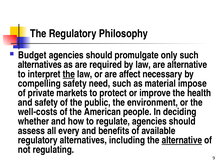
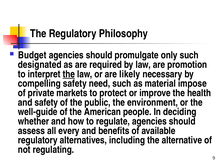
alternatives at (40, 65): alternatives -> designated
are alternative: alternative -> promotion
affect: affect -> likely
well-costs: well-costs -> well-guide
alternative at (182, 141) underline: present -> none
